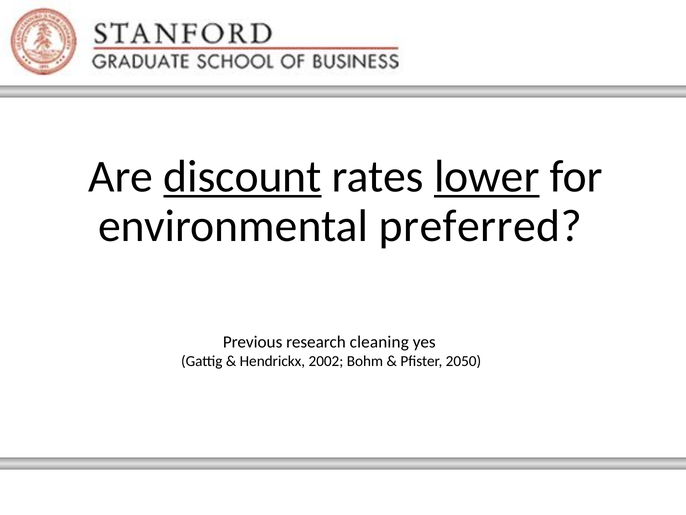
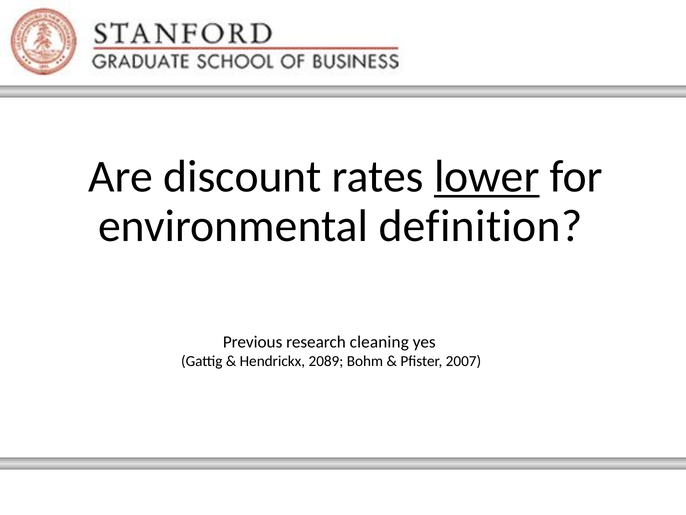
discount underline: present -> none
preferred: preferred -> definition
2002: 2002 -> 2089
2050: 2050 -> 2007
